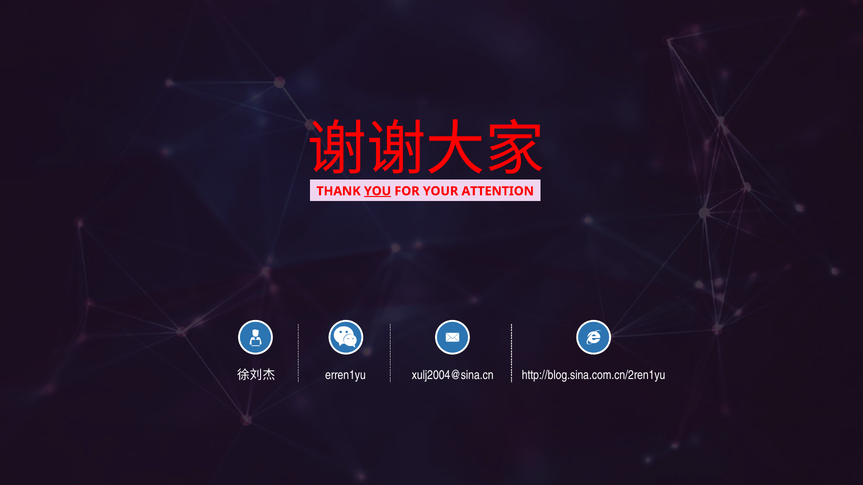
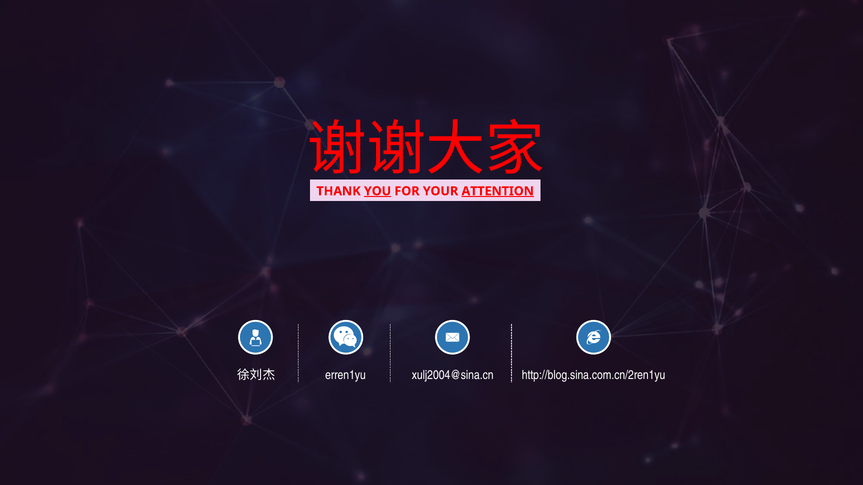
ATTENTION underline: none -> present
